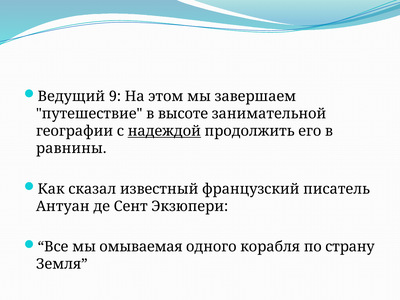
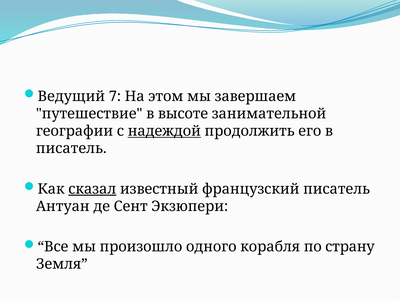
9: 9 -> 7
равнины at (71, 148): равнины -> писатель
сказал underline: none -> present
омываемая: омываемая -> произошло
